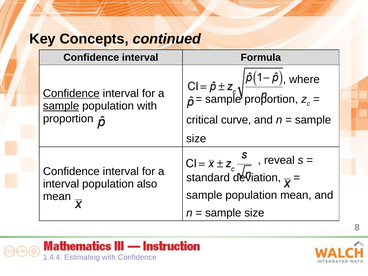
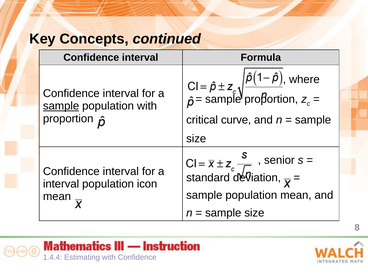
Confidence at (71, 93) underline: present -> none
reveal: reveal -> senior
also: also -> icon
